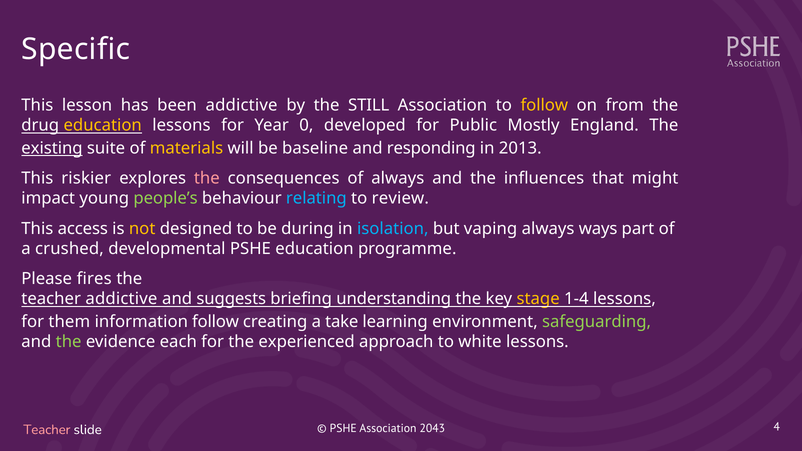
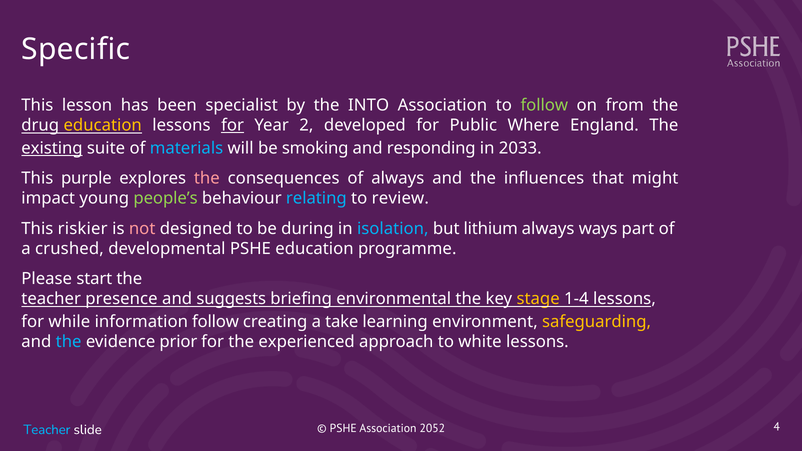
been addictive: addictive -> specialist
STILL: STILL -> INTO
follow at (544, 105) colour: yellow -> light green
for at (233, 126) underline: none -> present
0: 0 -> 2
Mostly: Mostly -> Where
materials colour: yellow -> light blue
baseline: baseline -> smoking
2013: 2013 -> 2033
riskier: riskier -> purple
access: access -> riskier
not colour: yellow -> pink
vaping: vaping -> lithium
fires: fires -> start
teacher addictive: addictive -> presence
understanding: understanding -> environmental
them: them -> while
safeguarding colour: light green -> yellow
the at (69, 342) colour: light green -> light blue
each: each -> prior
2043: 2043 -> 2052
Teacher at (47, 430) colour: pink -> light blue
